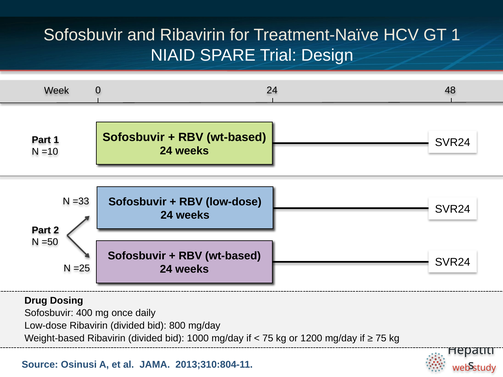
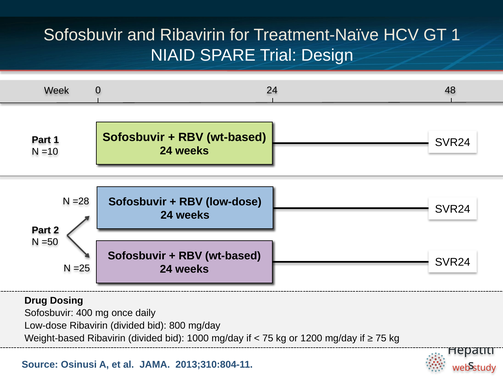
=33: =33 -> =28
